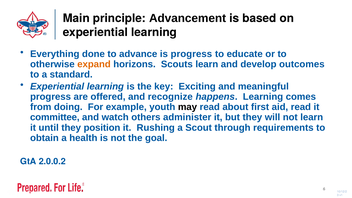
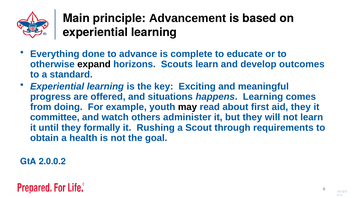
is progress: progress -> complete
expand colour: orange -> black
recognize: recognize -> situations
aid read: read -> they
position: position -> formally
